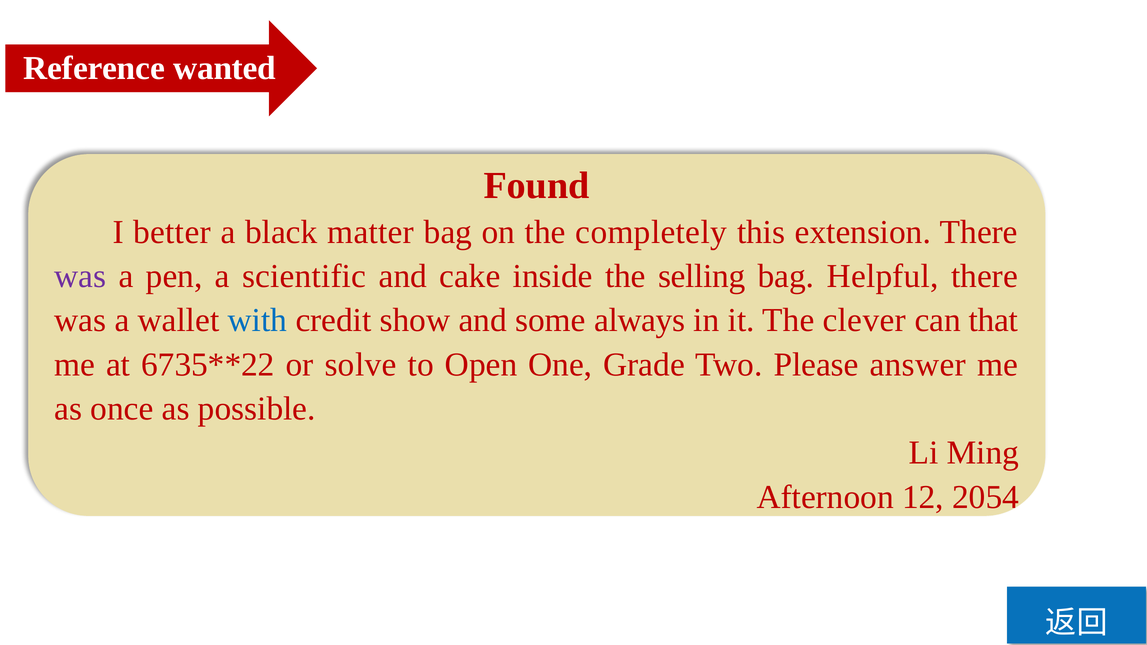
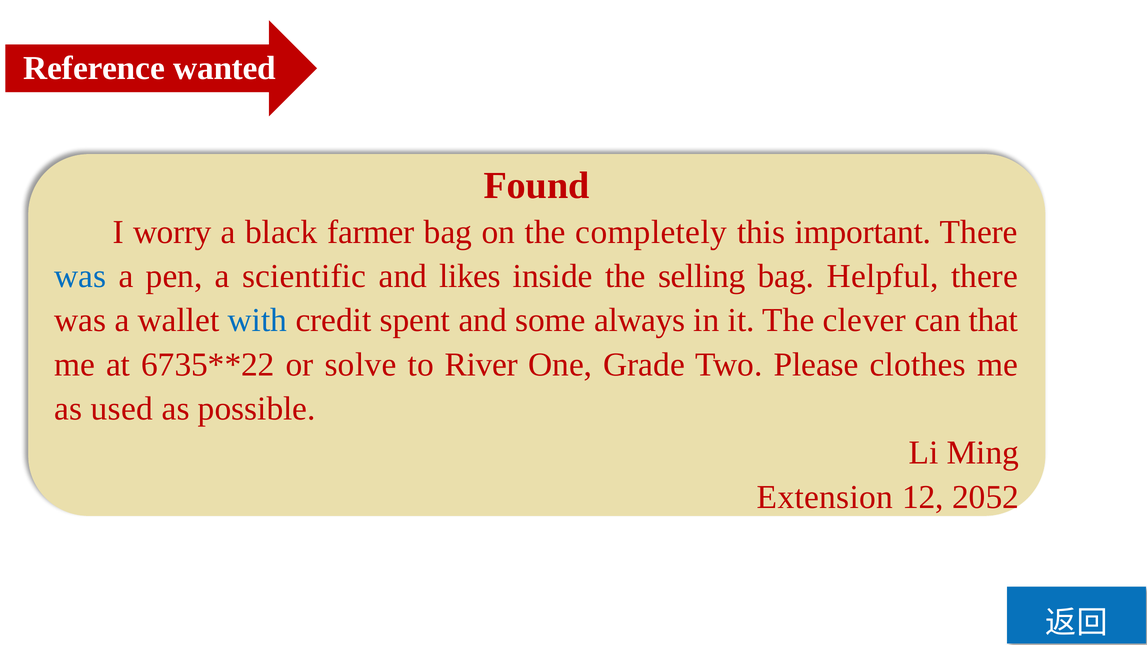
better: better -> worry
matter: matter -> farmer
extension: extension -> important
was at (80, 276) colour: purple -> blue
cake: cake -> likes
show: show -> spent
Open: Open -> River
answer: answer -> clothes
once: once -> used
Afternoon: Afternoon -> Extension
2054: 2054 -> 2052
